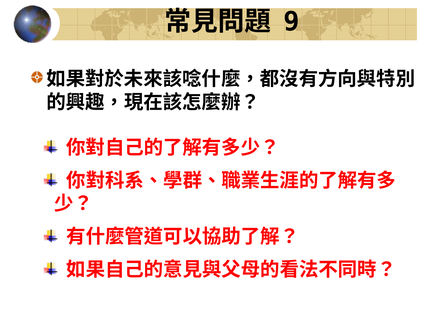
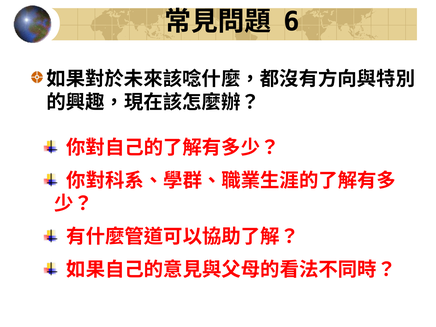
9: 9 -> 6
